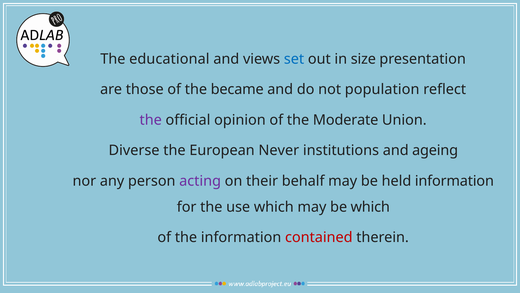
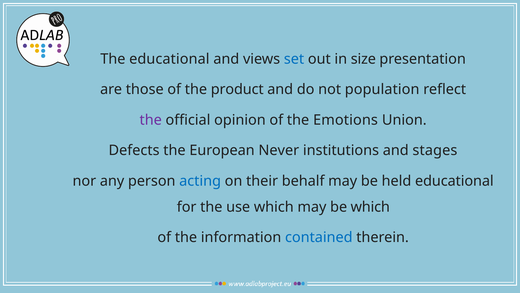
became: became -> product
Moderate: Moderate -> Emotions
Diverse: Diverse -> Defects
ageing: ageing -> stages
acting colour: purple -> blue
held information: information -> educational
contained colour: red -> blue
